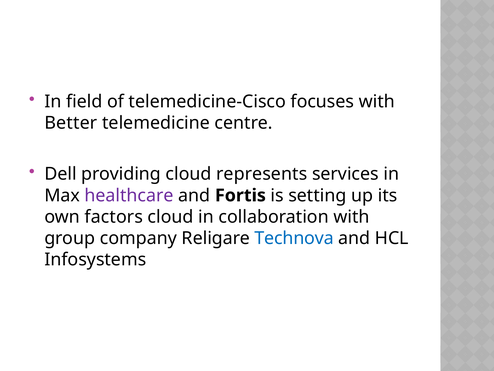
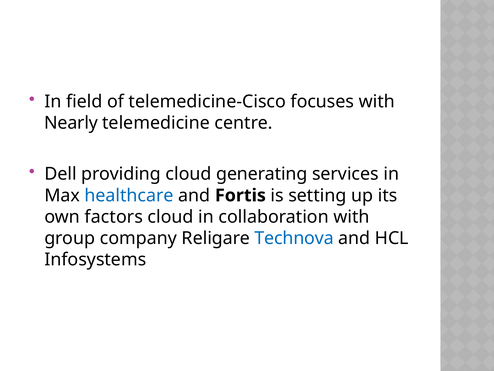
Better: Better -> Nearly
represents: represents -> generating
healthcare colour: purple -> blue
